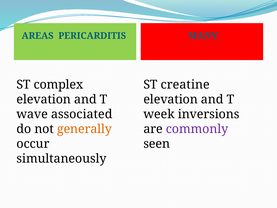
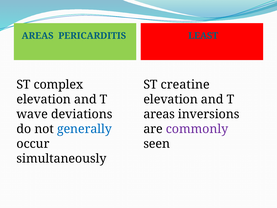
MANY: MANY -> LEAST
associated: associated -> deviations
week at (159, 114): week -> areas
generally colour: orange -> blue
